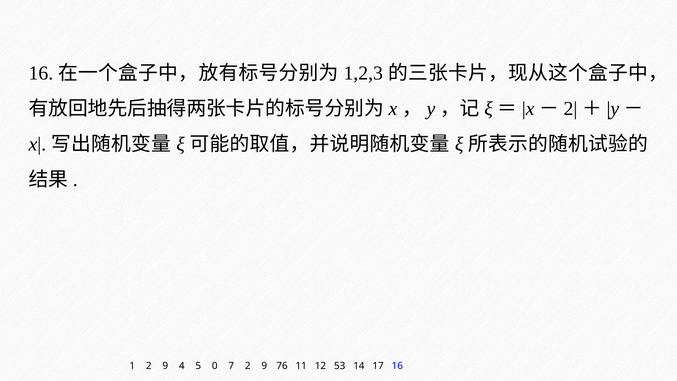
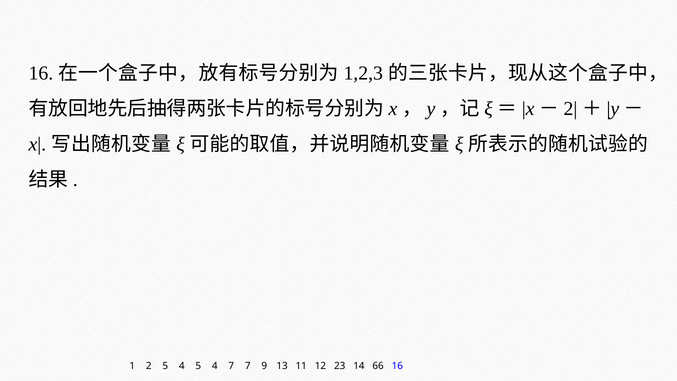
1 2 9: 9 -> 5
4 5 0: 0 -> 4
7 2: 2 -> 7
76: 76 -> 13
53: 53 -> 23
17: 17 -> 66
